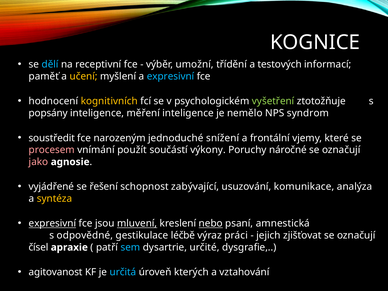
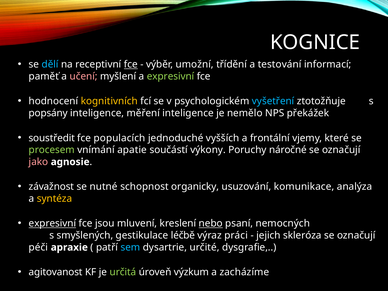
fce at (131, 64) underline: none -> present
testových: testových -> testování
učení colour: yellow -> pink
expresivní at (171, 76) colour: light blue -> light green
vyšetření colour: light green -> light blue
syndrom: syndrom -> překážek
narozeným: narozeným -> populacích
snížení: snížení -> vyšších
procesem colour: pink -> light green
použít: použít -> apatie
vyjádřené: vyjádřené -> závažnost
řešení: řešení -> nutné
zabývající: zabývající -> organicky
mluvení underline: present -> none
amnestická: amnestická -> nemocných
odpovědné: odpovědné -> smyšlených
zjišťovat: zjišťovat -> skleróza
čísel: čísel -> péči
určitá colour: light blue -> light green
kterých: kterých -> výzkum
vztahování: vztahování -> zacházíme
